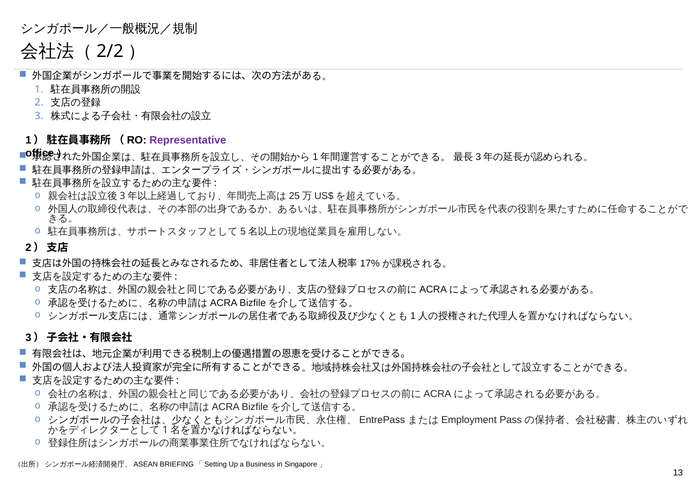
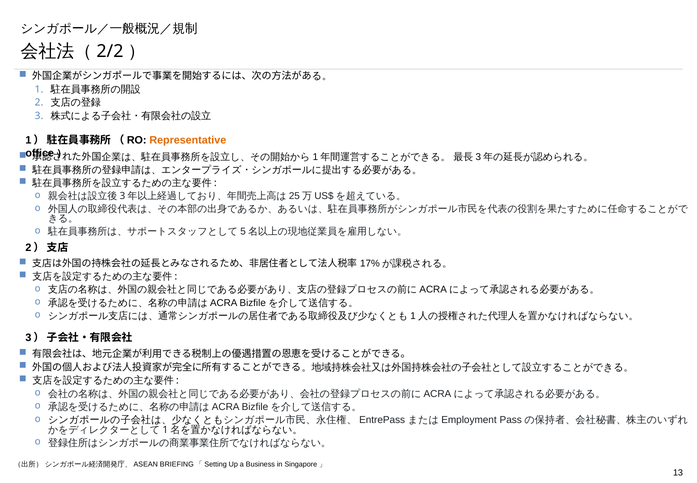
Representative colour: purple -> orange
